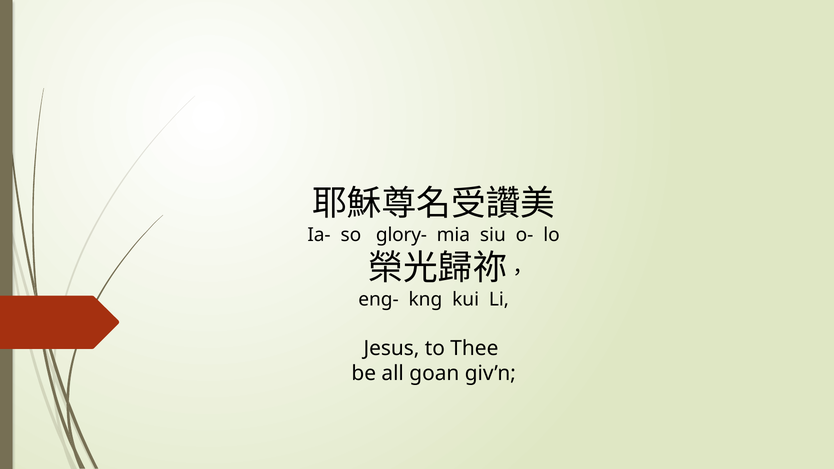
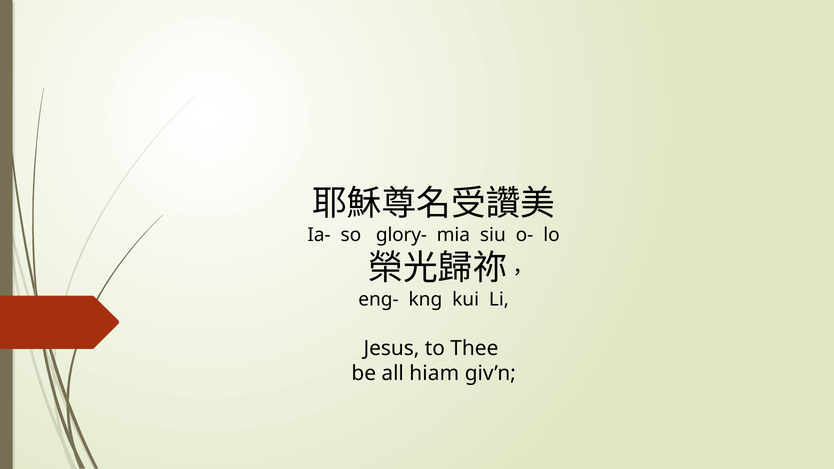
goan: goan -> hiam
